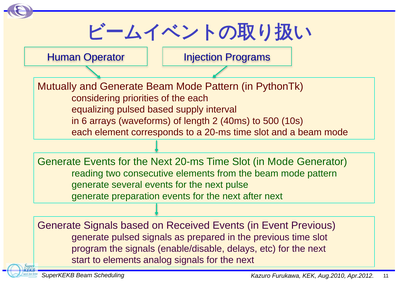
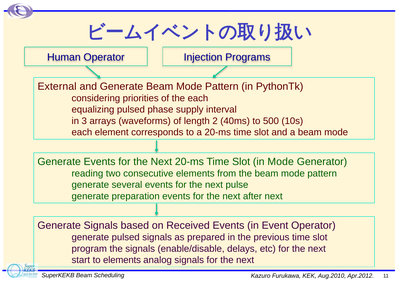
Mutually: Mutually -> External
pulsed based: based -> phase
6: 6 -> 3
Event Previous: Previous -> Operator
